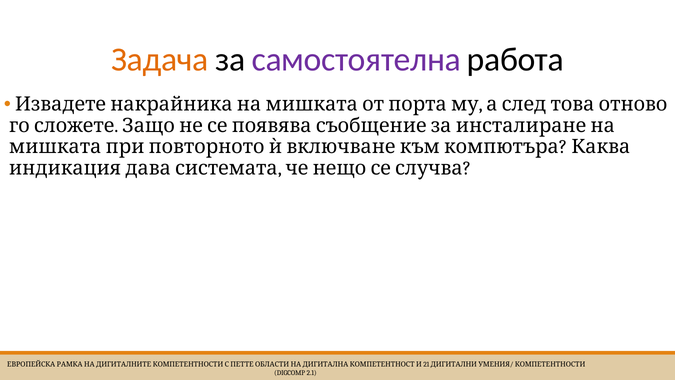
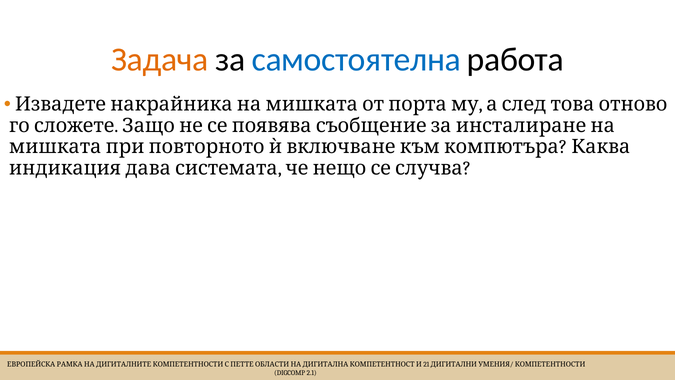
самостоятелна colour: purple -> blue
